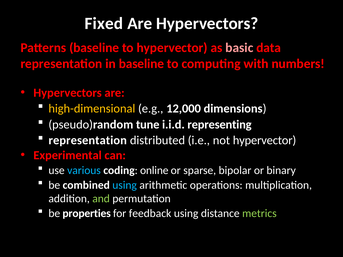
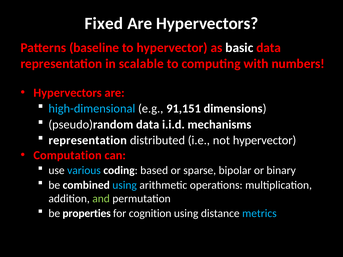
basic colour: pink -> white
in baseline: baseline -> scalable
high-dimensional colour: yellow -> light blue
12,000: 12,000 -> 91,151
pseudo)random tune: tune -> data
representing: representing -> mechanisms
Experimental: Experimental -> Computation
online: online -> based
feedback: feedback -> cognition
metrics colour: light green -> light blue
